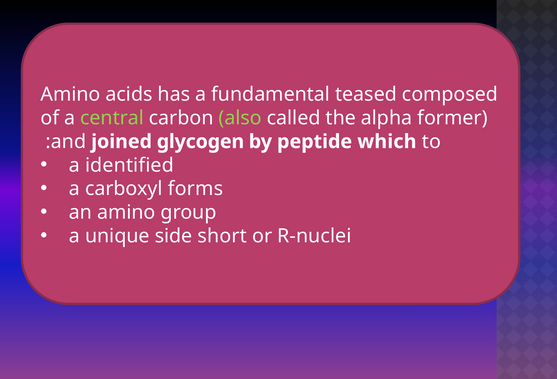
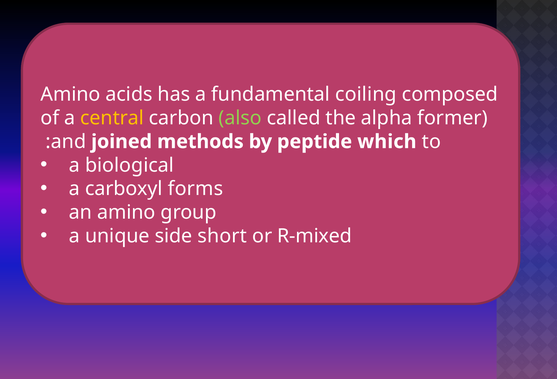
teased: teased -> coiling
central colour: light green -> yellow
glycogen: glycogen -> methods
identified: identified -> biological
R-nuclei: R-nuclei -> R-mixed
